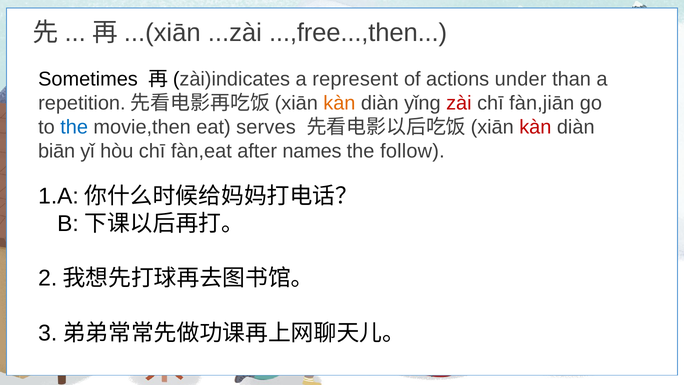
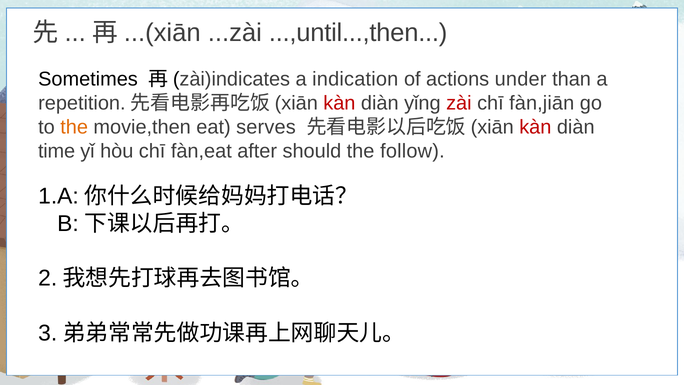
...,free...,then: ...,free...,then -> ...,until...,then
represent: represent -> indication
kàn at (339, 103) colour: orange -> red
the at (74, 127) colour: blue -> orange
biān: biān -> time
names: names -> should
